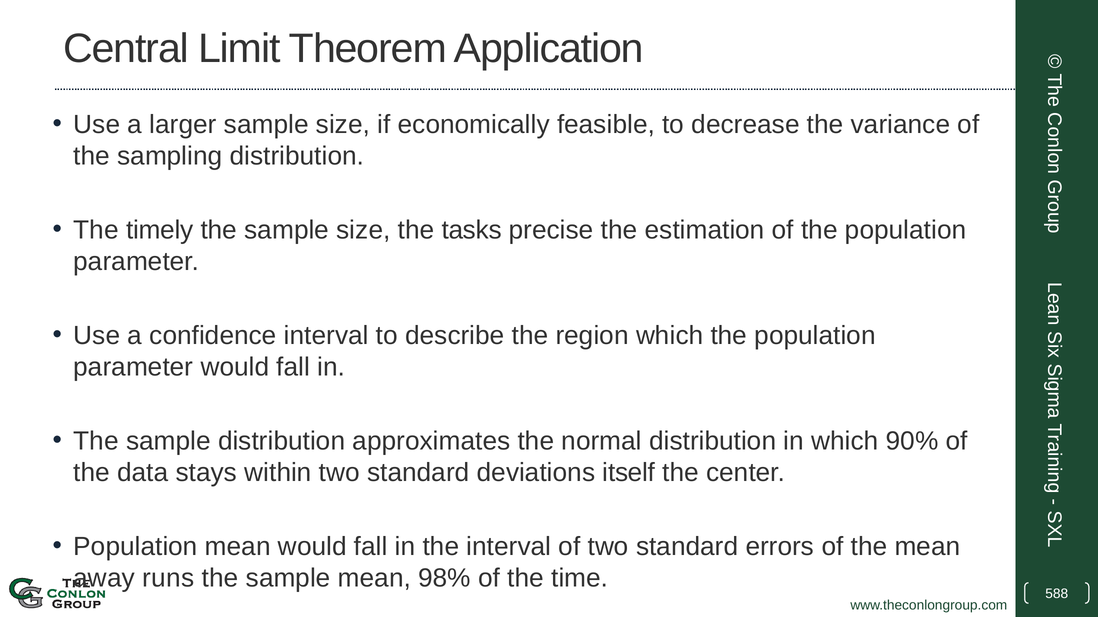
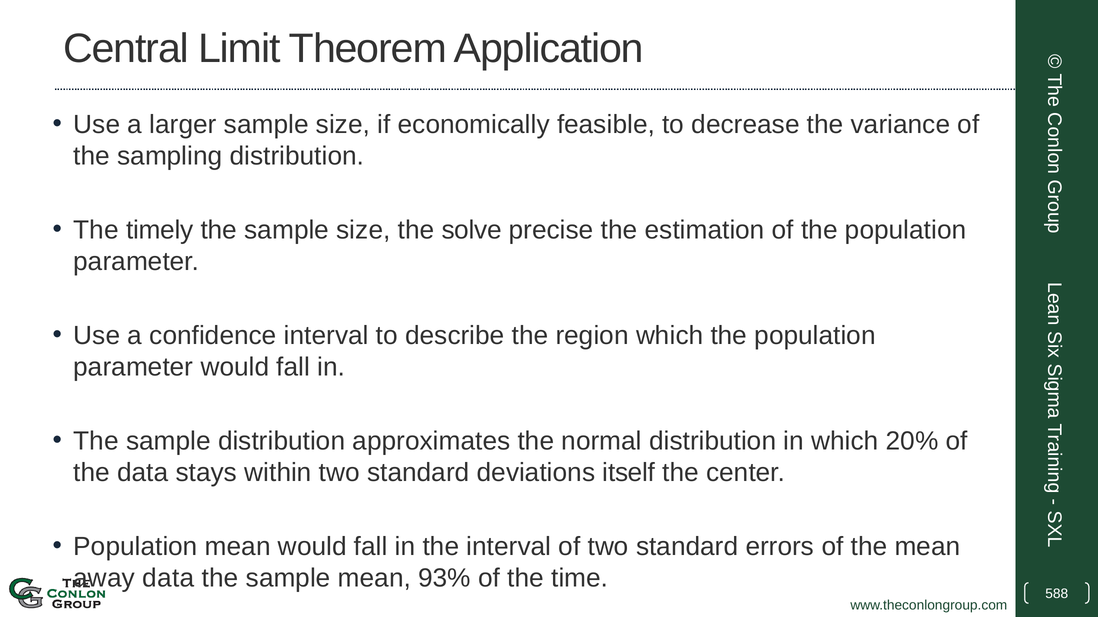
tasks: tasks -> solve
90%: 90% -> 20%
away runs: runs -> data
98%: 98% -> 93%
